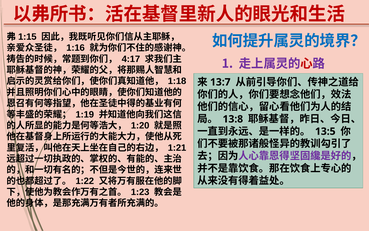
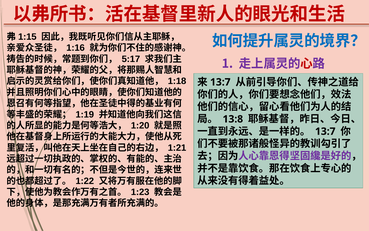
4:17: 4:17 -> 5:17
13:5 at (325, 131): 13:5 -> 13:7
